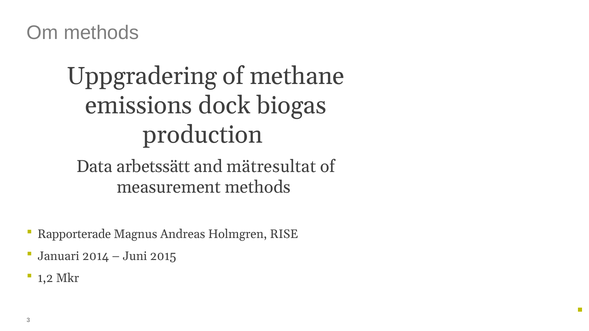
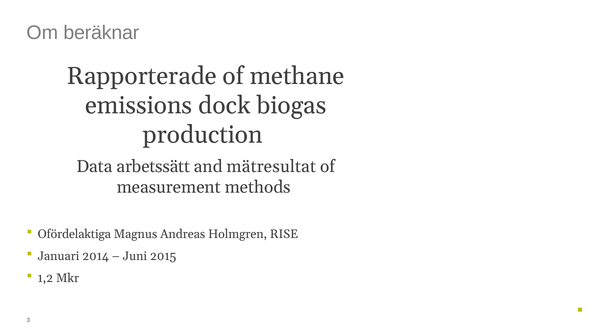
Om methods: methods -> beräknar
Uppgradering: Uppgradering -> Rapporterade
Rapporterade: Rapporterade -> Ofördelaktiga
